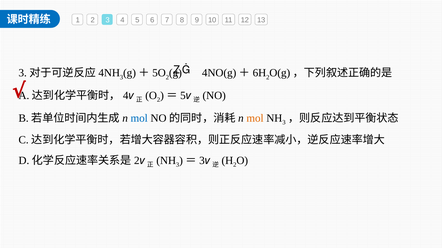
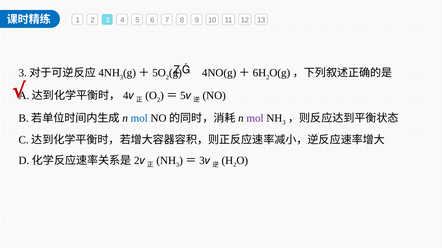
mol at (255, 118) colour: orange -> purple
